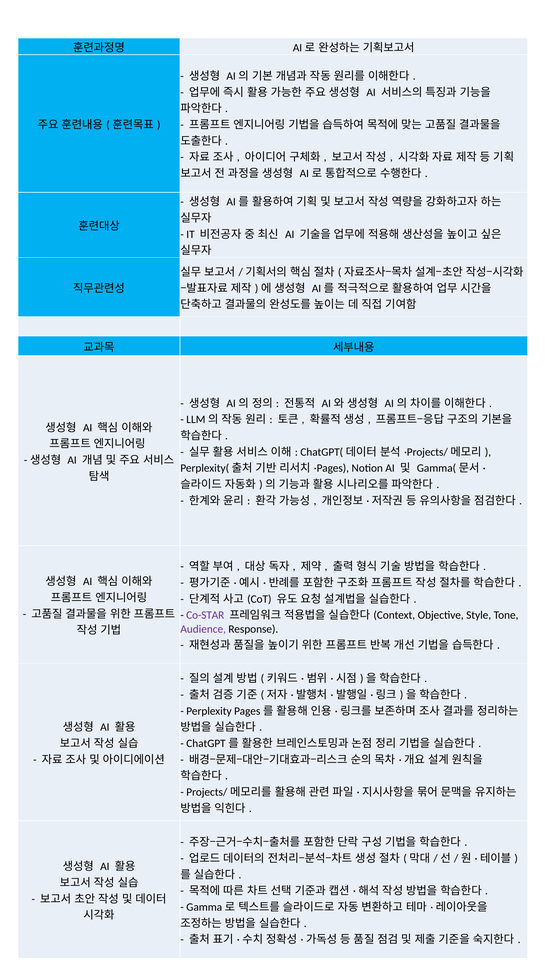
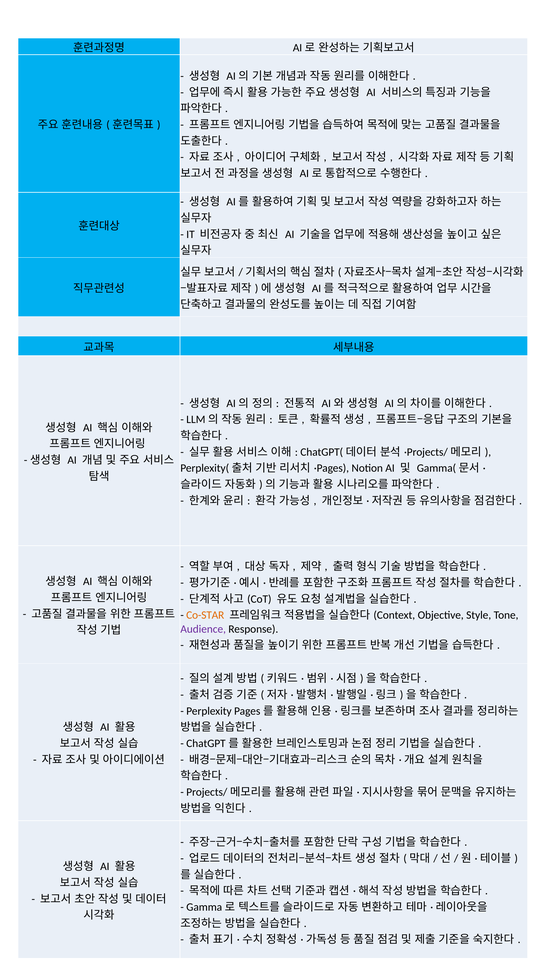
Co-STAR colour: purple -> orange
